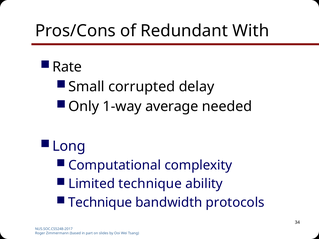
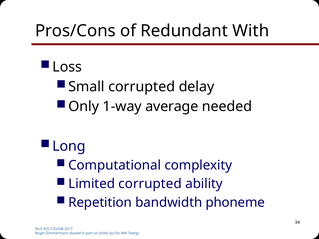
Rate: Rate -> Loss
Limited technique: technique -> corrupted
Technique at (100, 203): Technique -> Repetition
protocols: protocols -> phoneme
